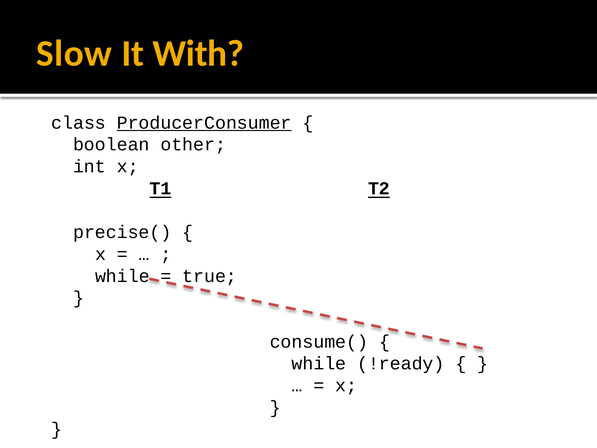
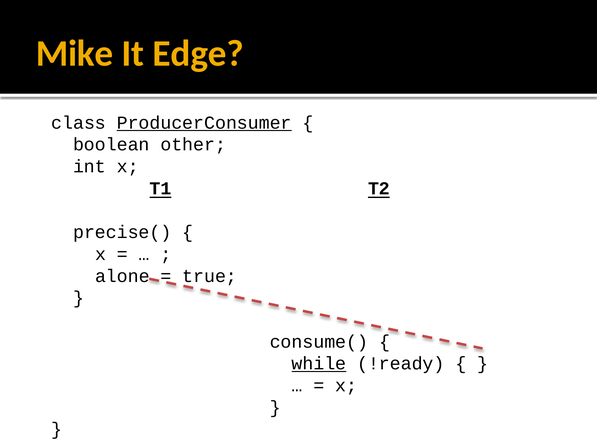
Slow: Slow -> Mike
With: With -> Edge
while at (122, 276): while -> alone
while at (319, 363) underline: none -> present
